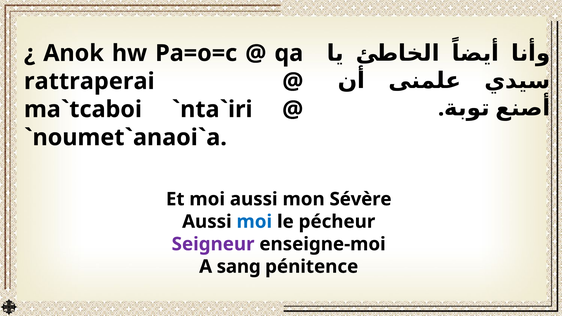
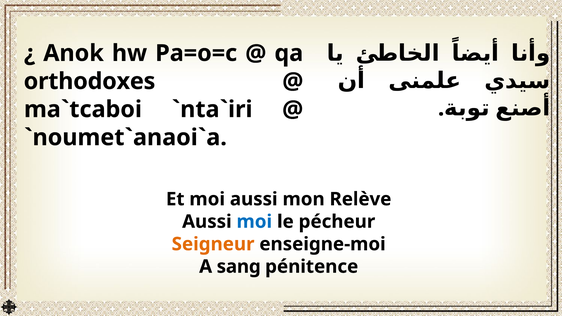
rattraperai: rattraperai -> orthodoxes
Sévère: Sévère -> Relève
Seigneur colour: purple -> orange
